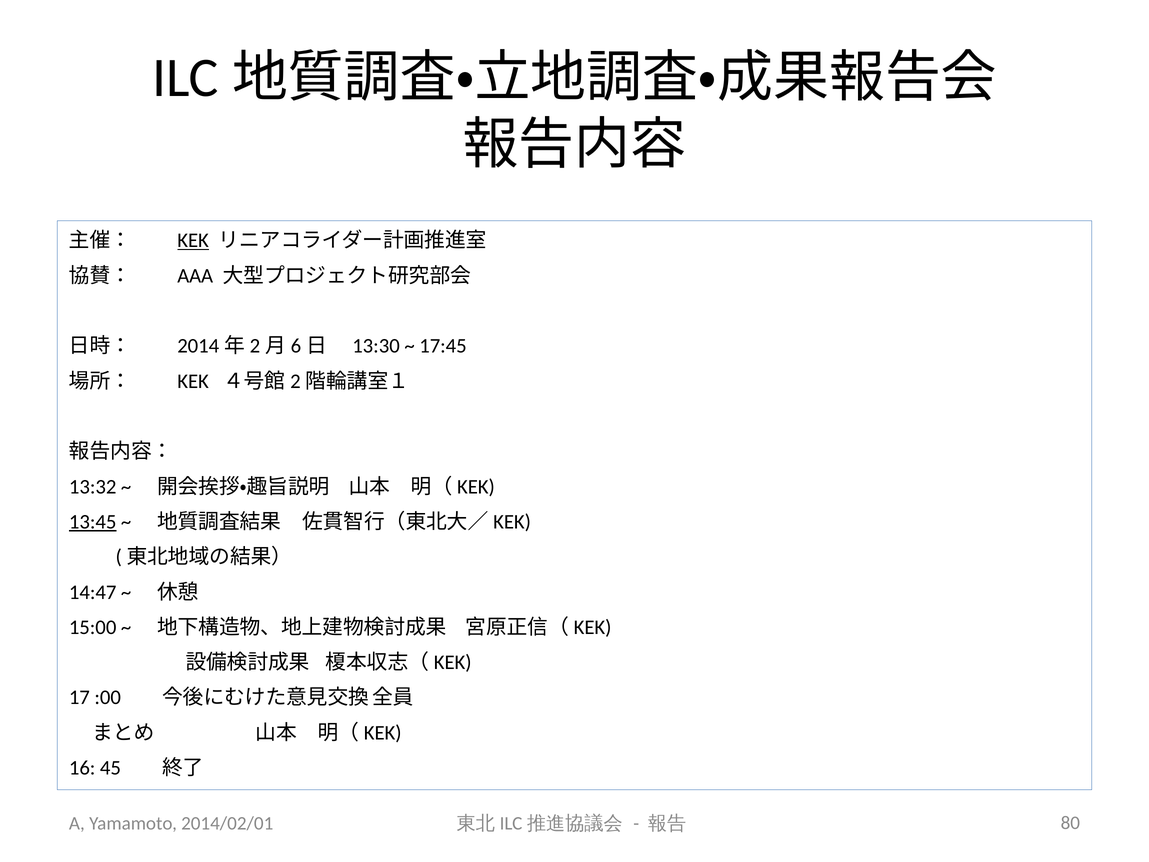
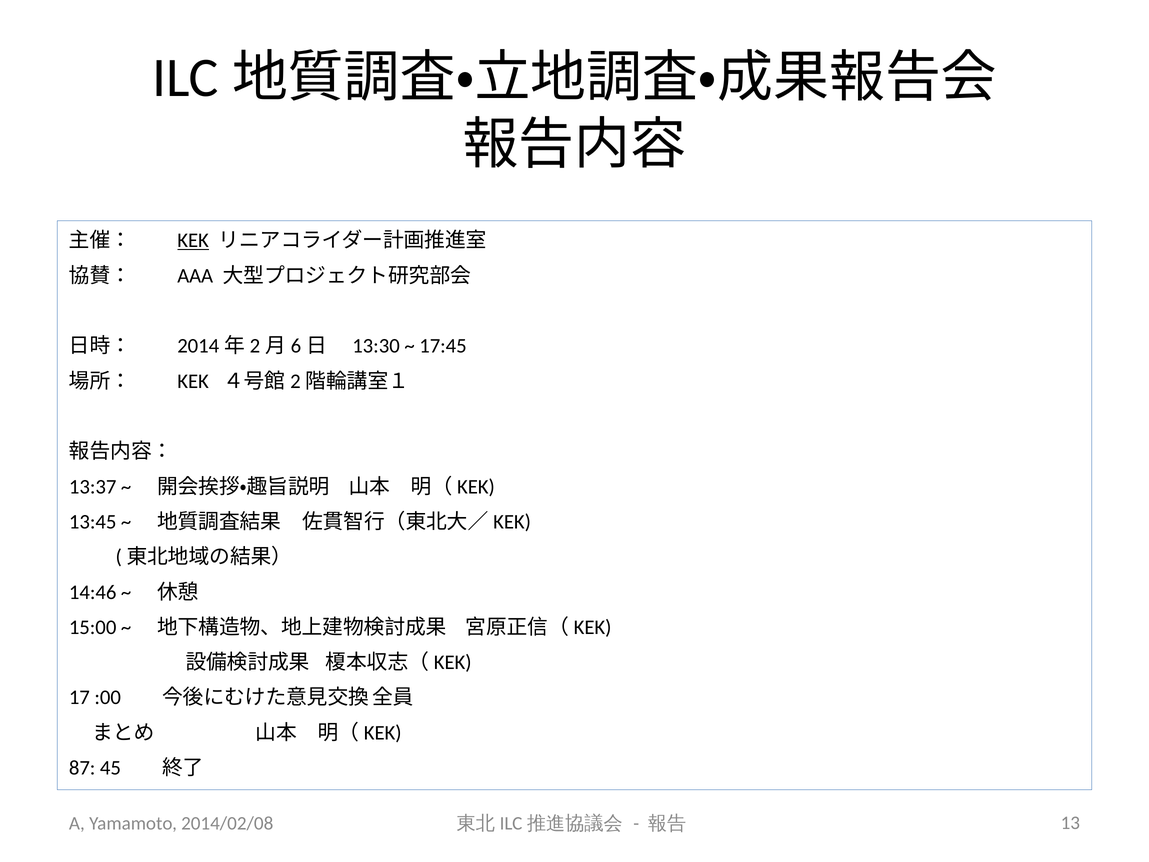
13:32: 13:32 -> 13:37
13:45 underline: present -> none
14:47: 14:47 -> 14:46
16: 16 -> 87
2014/02/01: 2014/02/01 -> 2014/02/08
80: 80 -> 13
